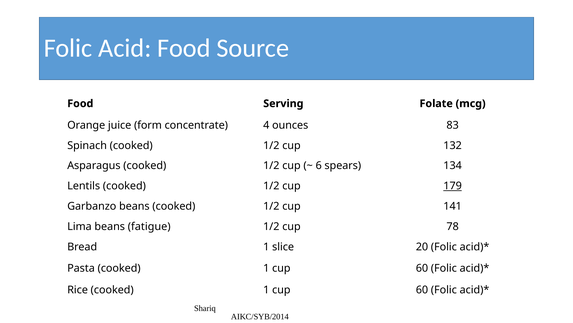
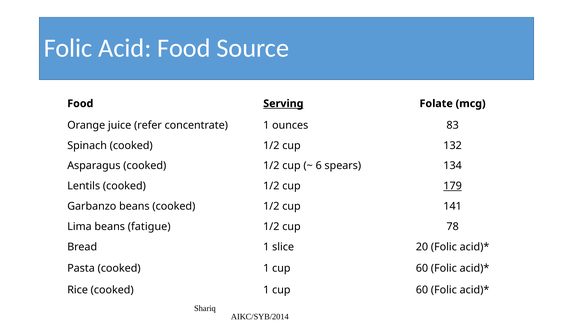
Serving underline: none -> present
form: form -> refer
concentrate 4: 4 -> 1
